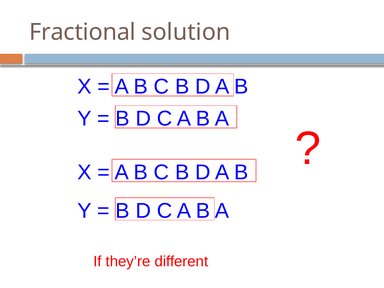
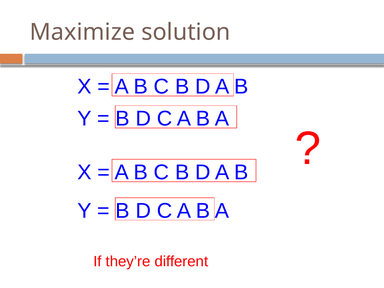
Fractional: Fractional -> Maximize
